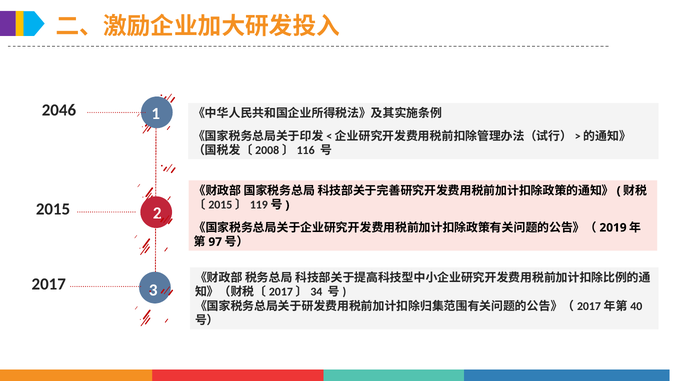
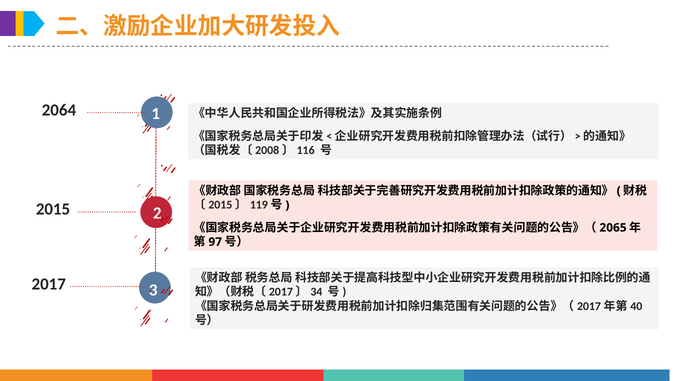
2046: 2046 -> 2064
2019: 2019 -> 2065
